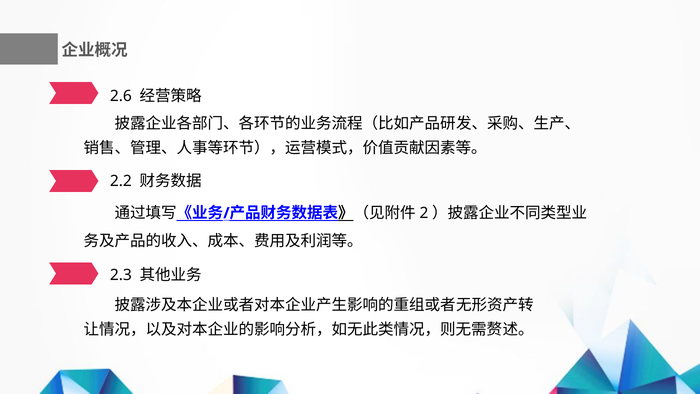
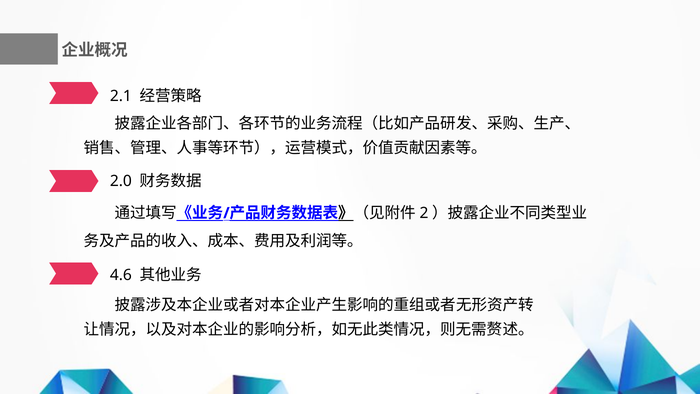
2.6: 2.6 -> 2.1
2.2: 2.2 -> 2.0
2.3: 2.3 -> 4.6
